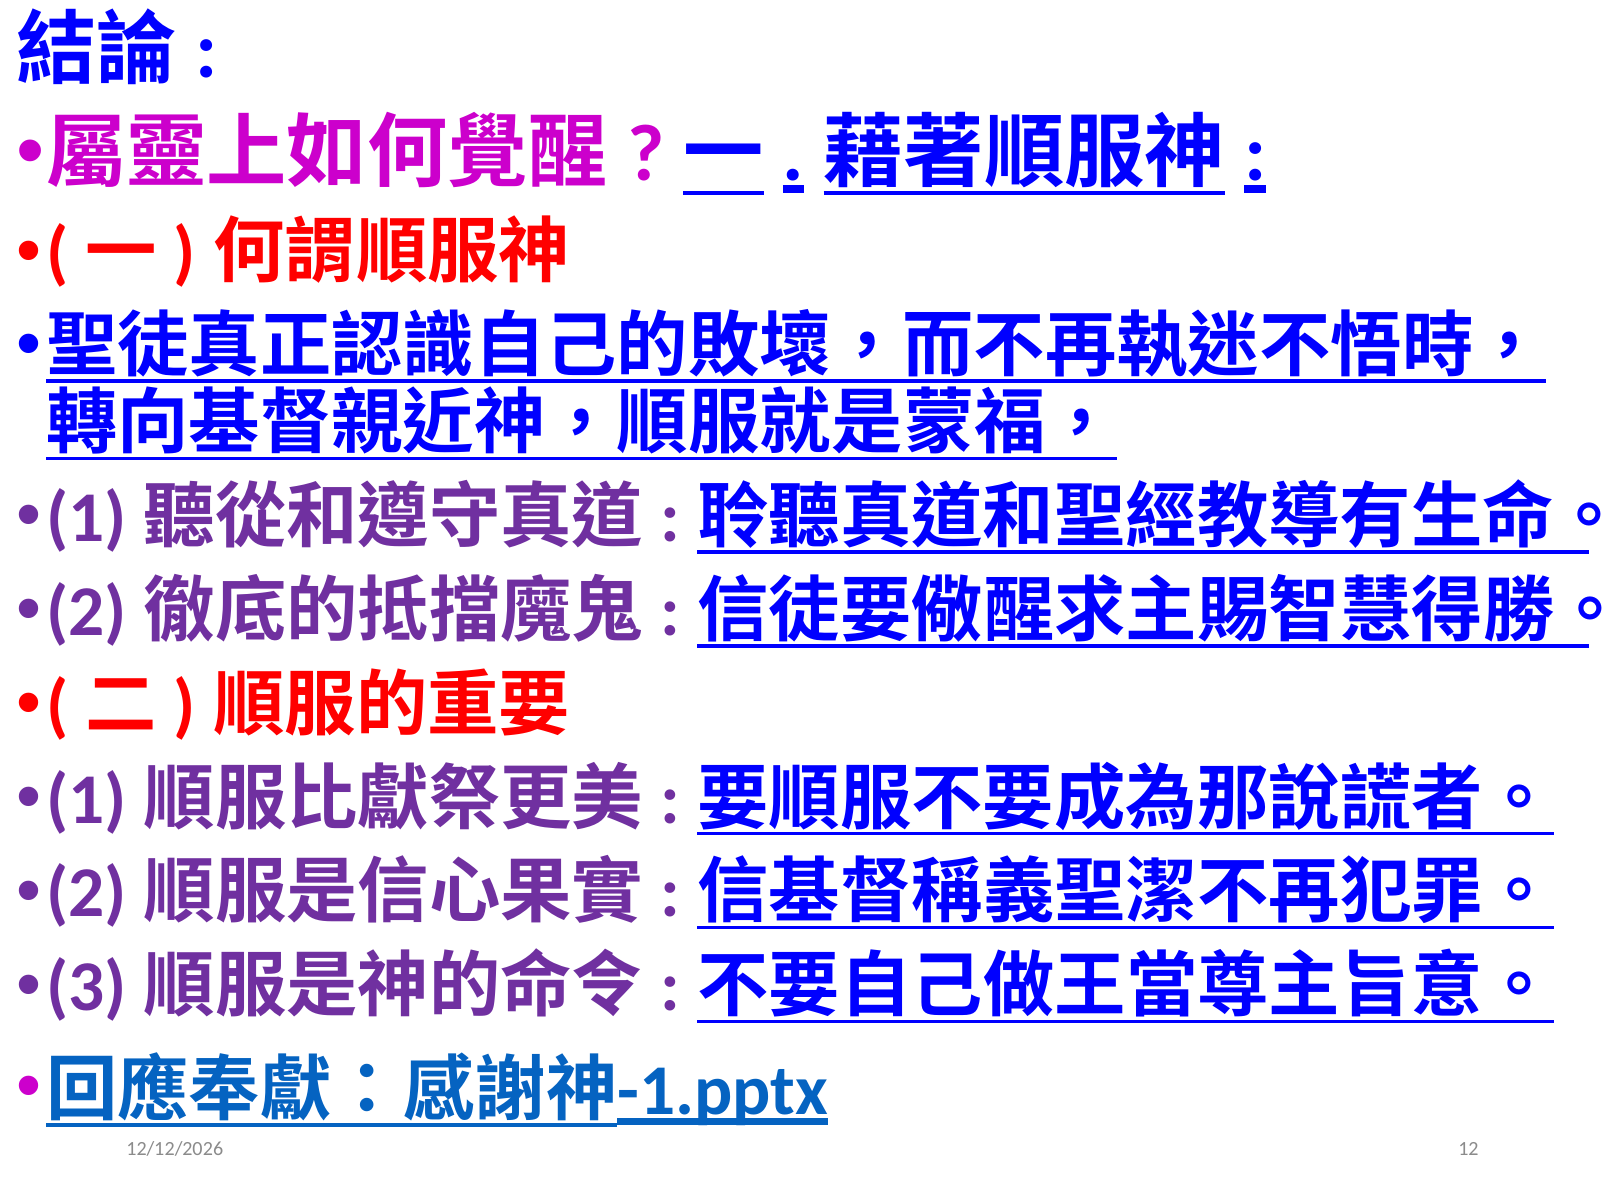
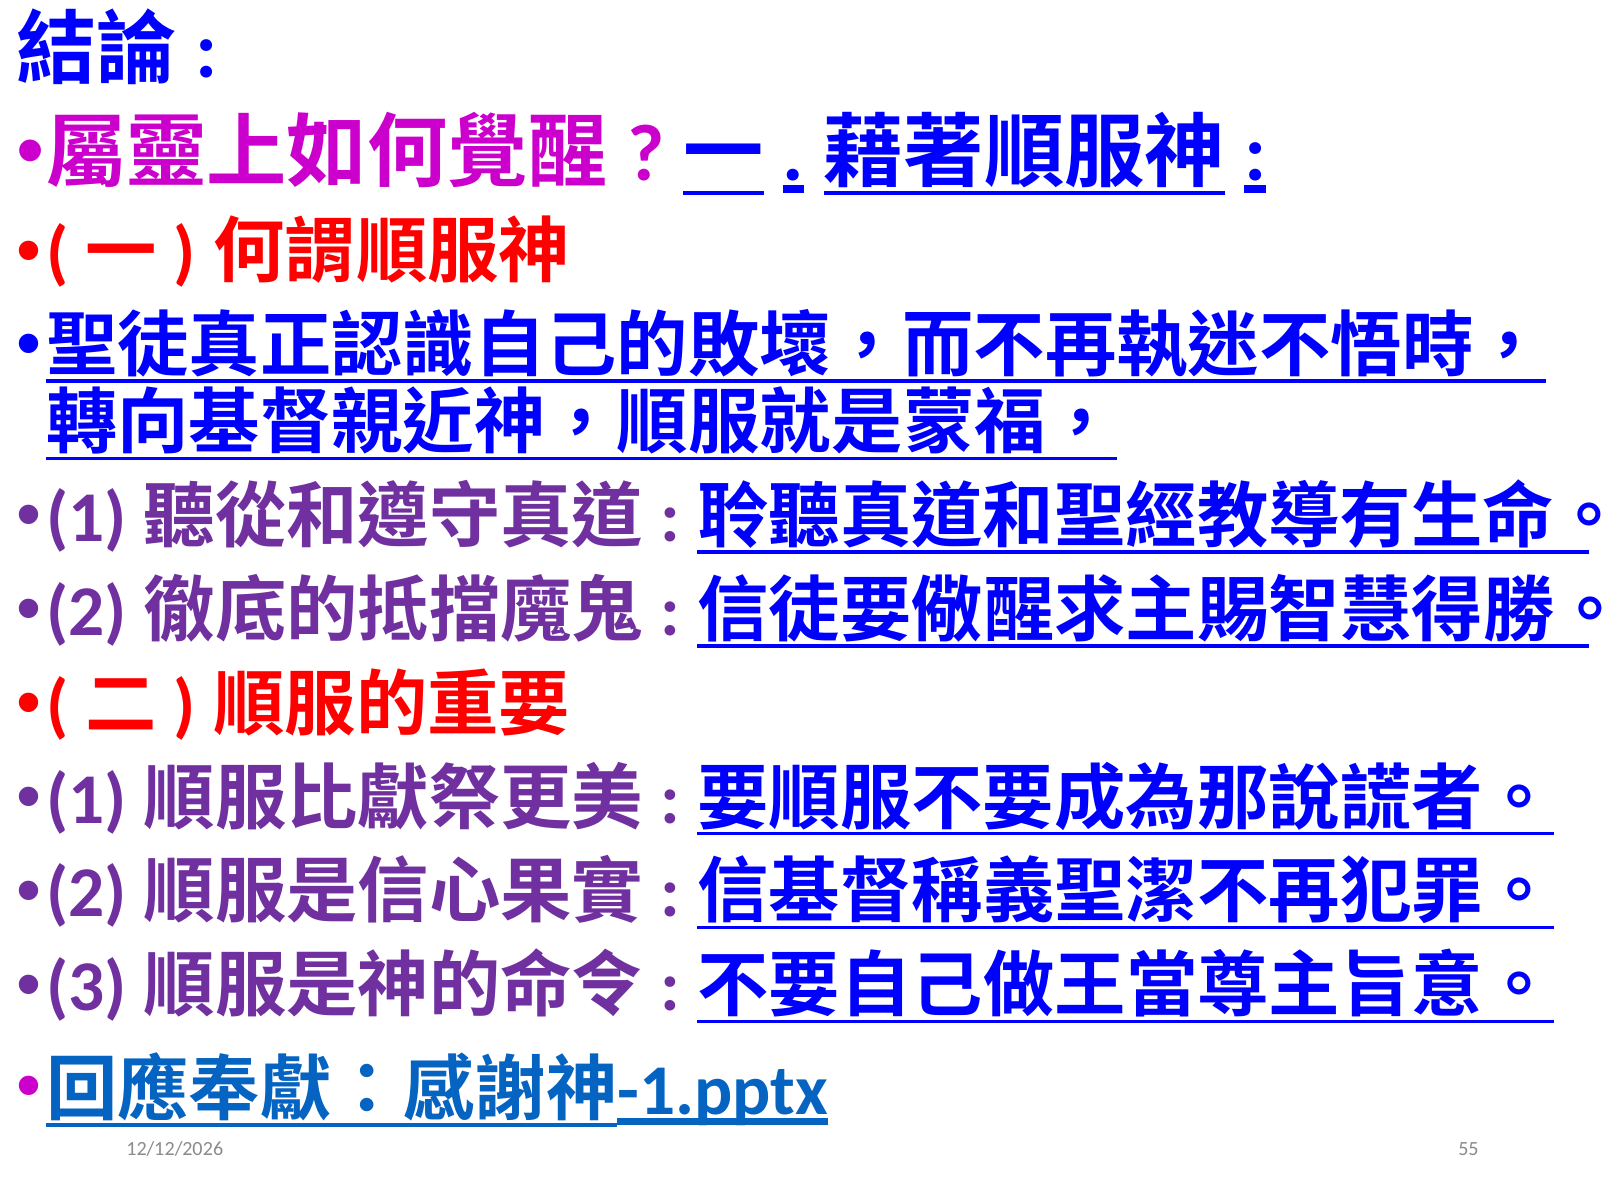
12: 12 -> 55
